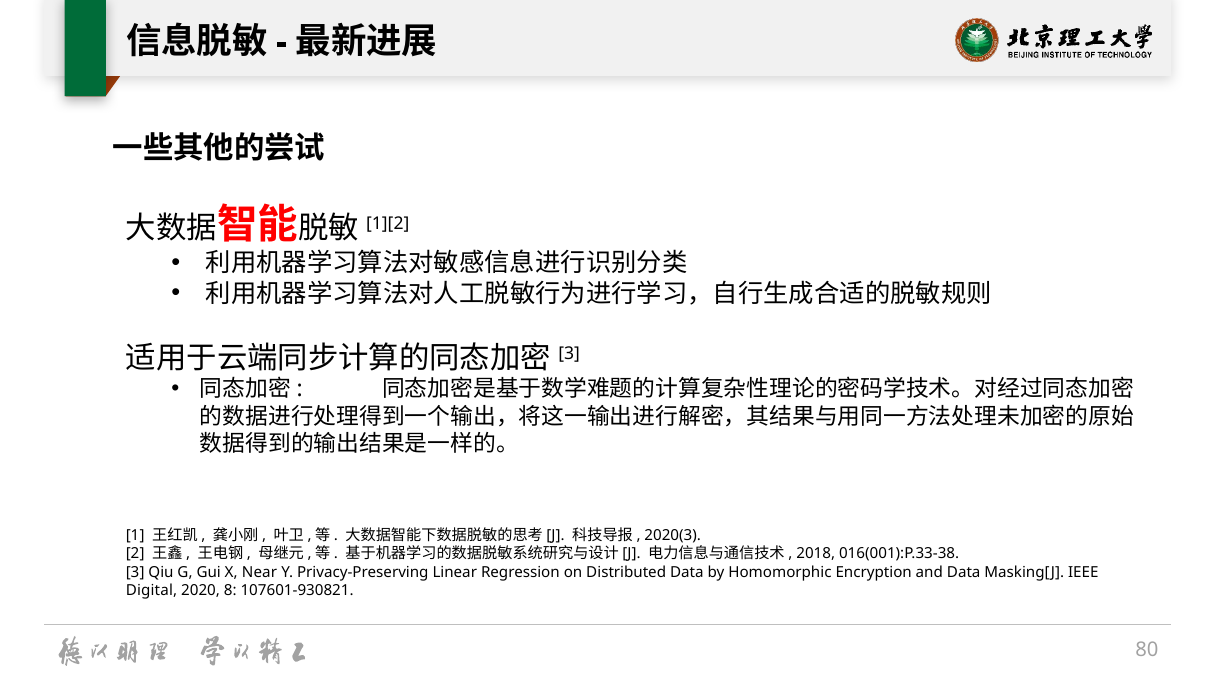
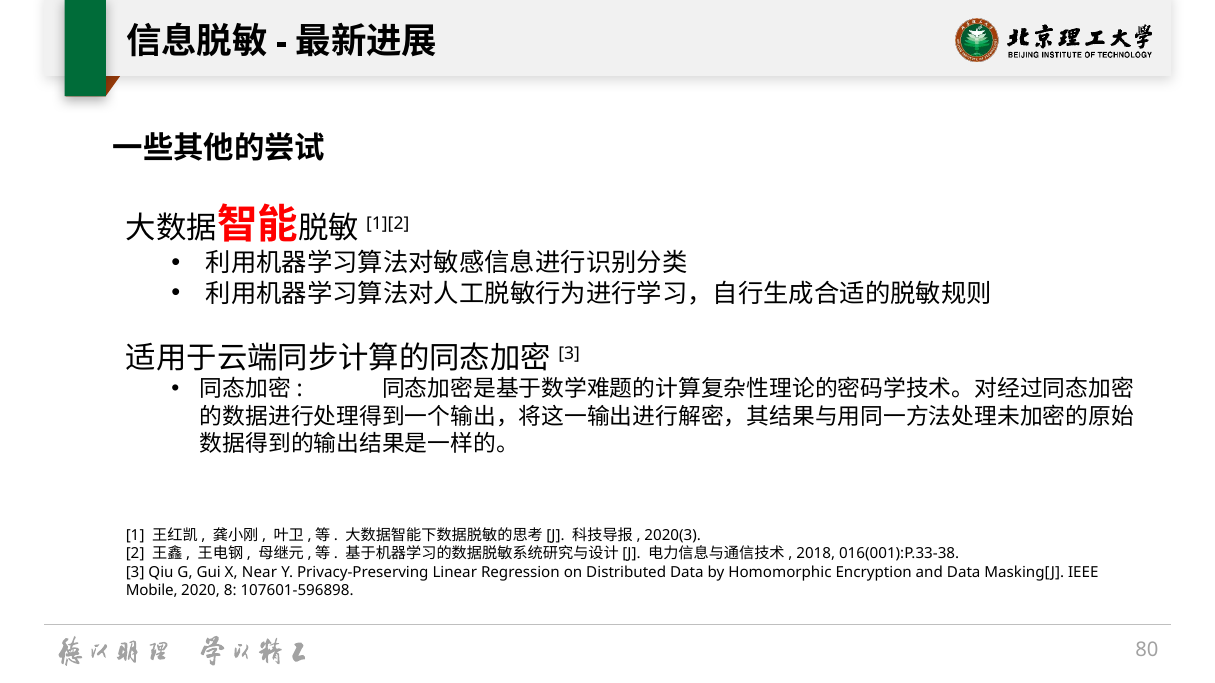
Digital: Digital -> Mobile
107601-930821: 107601-930821 -> 107601-596898
